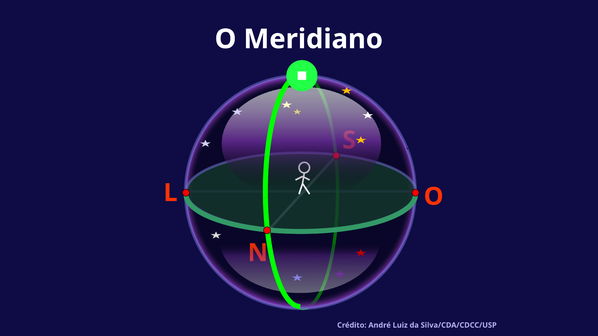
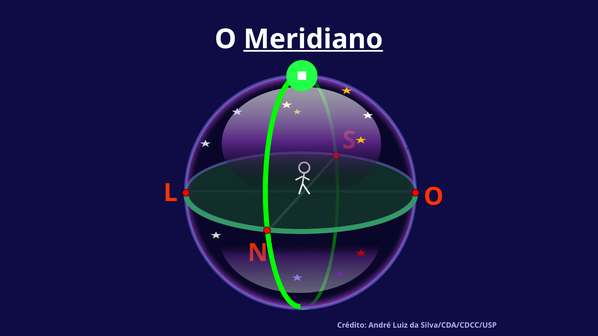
Meridiano underline: none -> present
